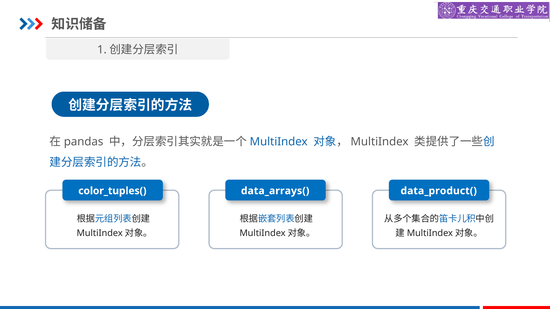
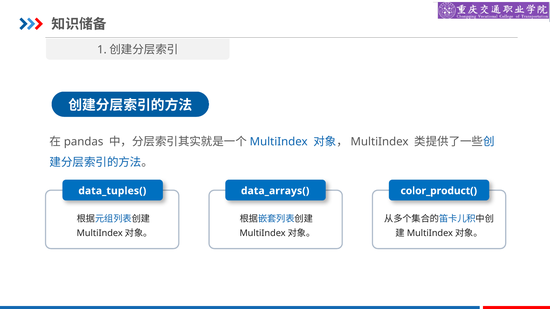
color_tuples(: color_tuples( -> data_tuples(
data_product(: data_product( -> color_product(
